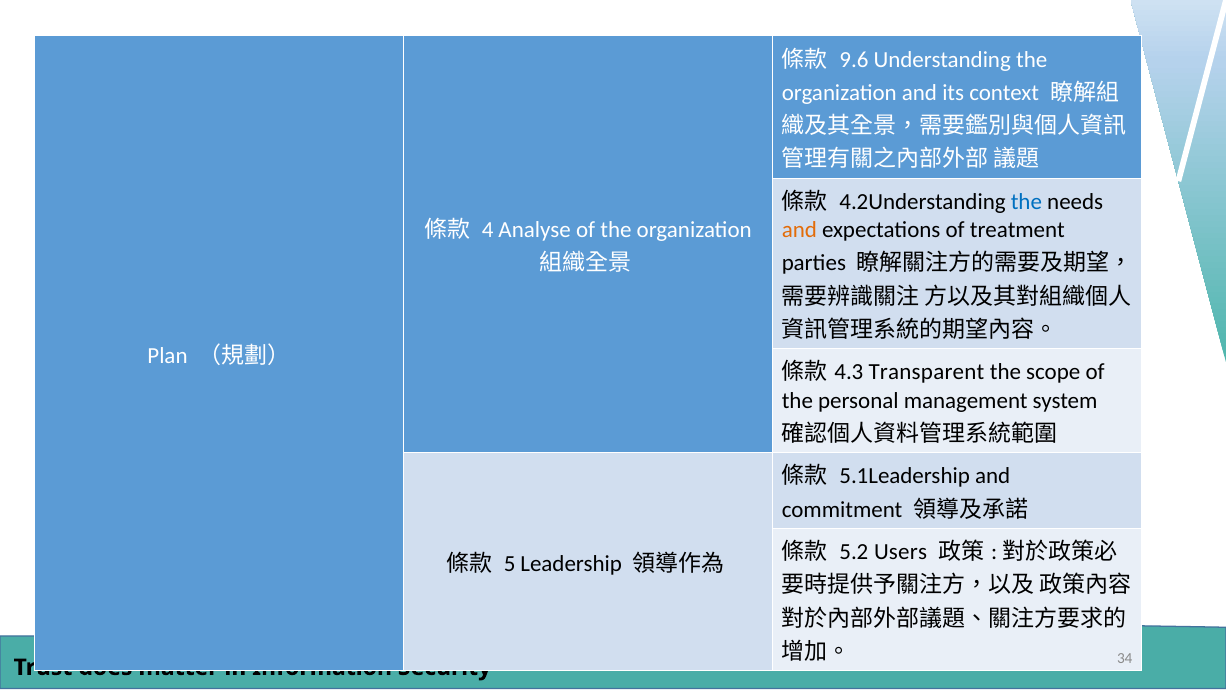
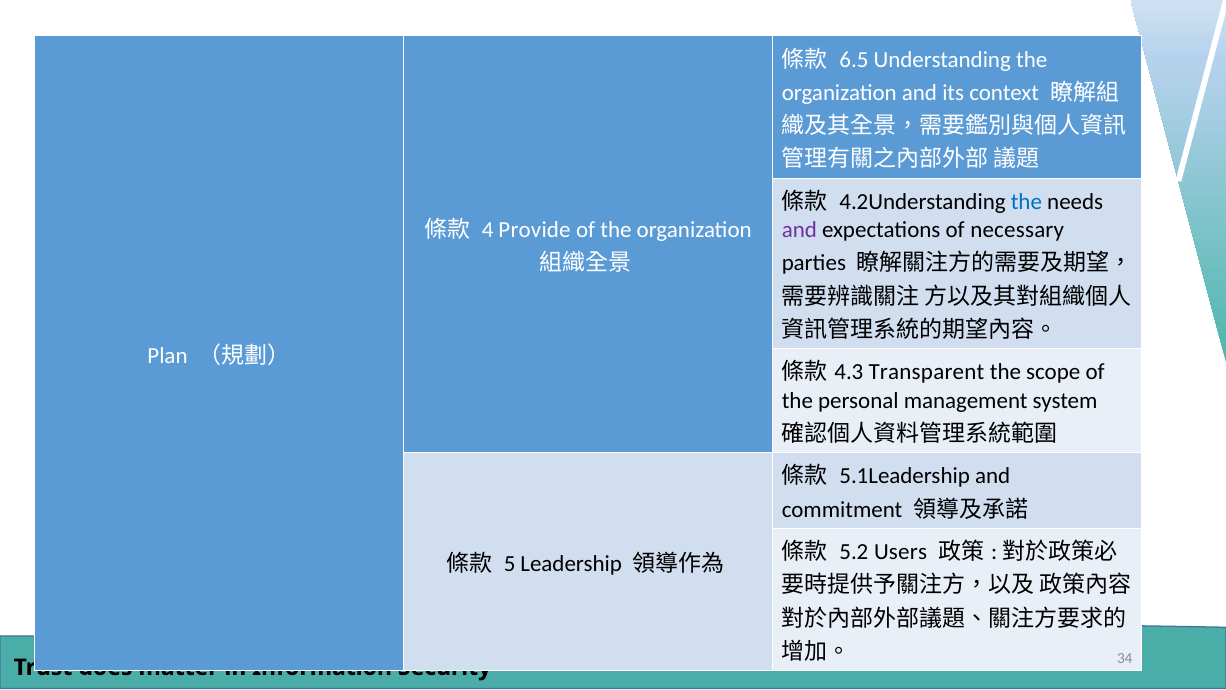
9.6: 9.6 -> 6.5
and at (799, 230) colour: orange -> purple
treatment: treatment -> necessary
Analyse: Analyse -> Provide
